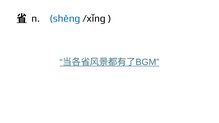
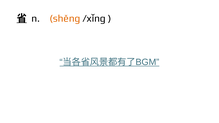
shěng colour: blue -> orange
